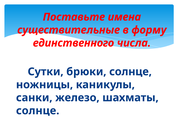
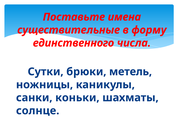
брюки солнце: солнце -> метель
железо: железо -> коньки
